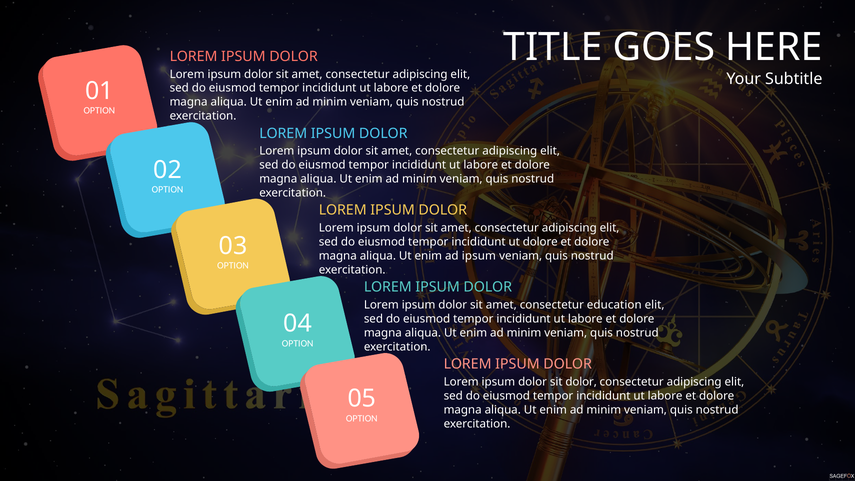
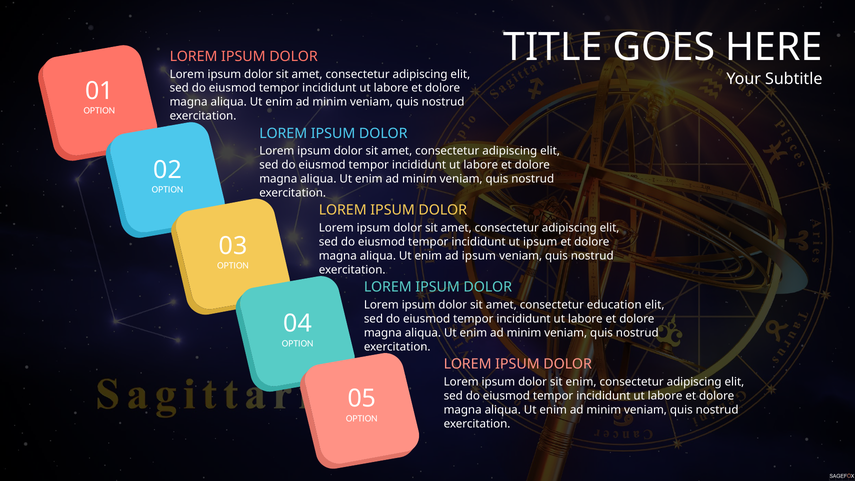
ut dolore: dolore -> ipsum
sit dolor: dolor -> enim
